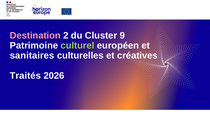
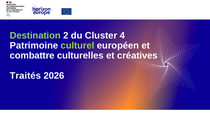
Destination colour: pink -> light green
9: 9 -> 4
sanitaires: sanitaires -> combattre
